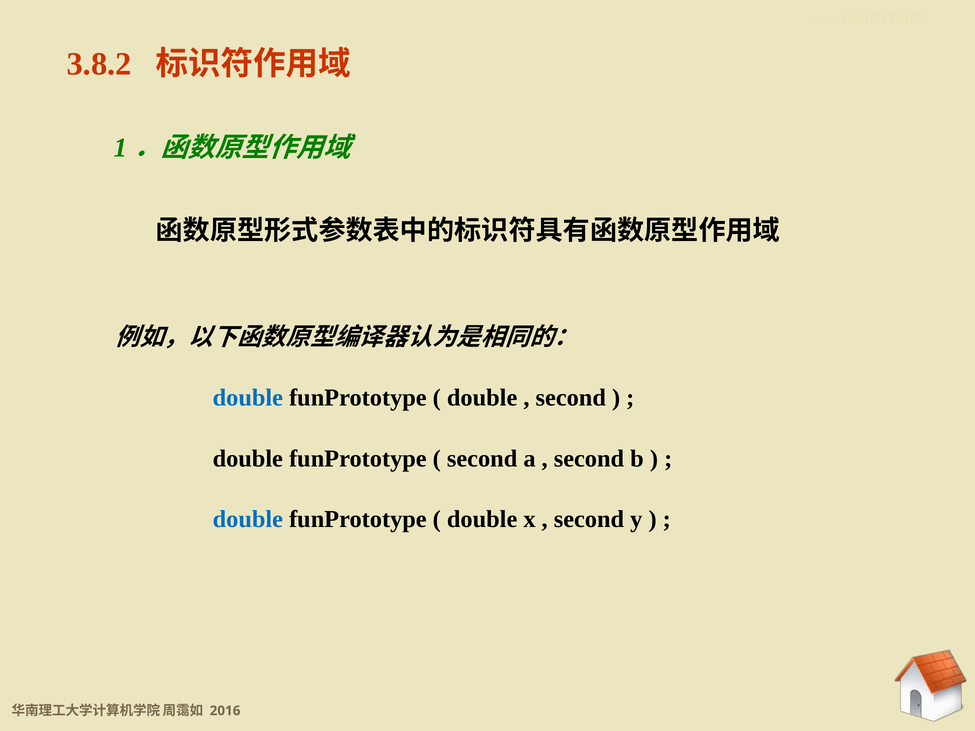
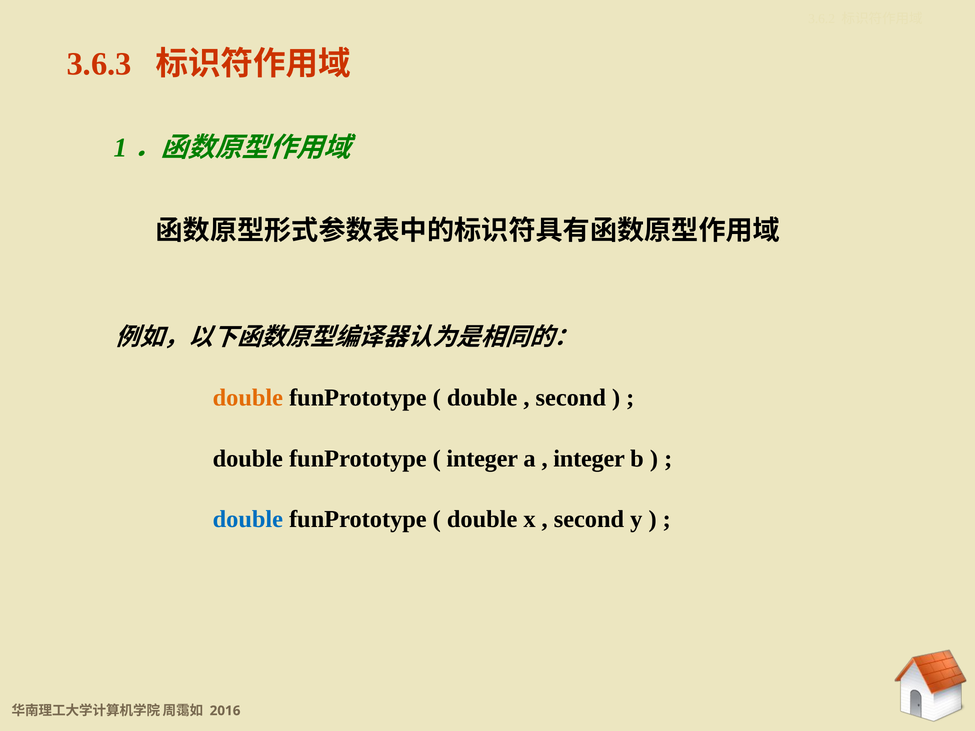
3.8.2: 3.8.2 -> 3.6.3
double at (248, 398) colour: blue -> orange
second at (482, 459): second -> integer
second at (589, 459): second -> integer
